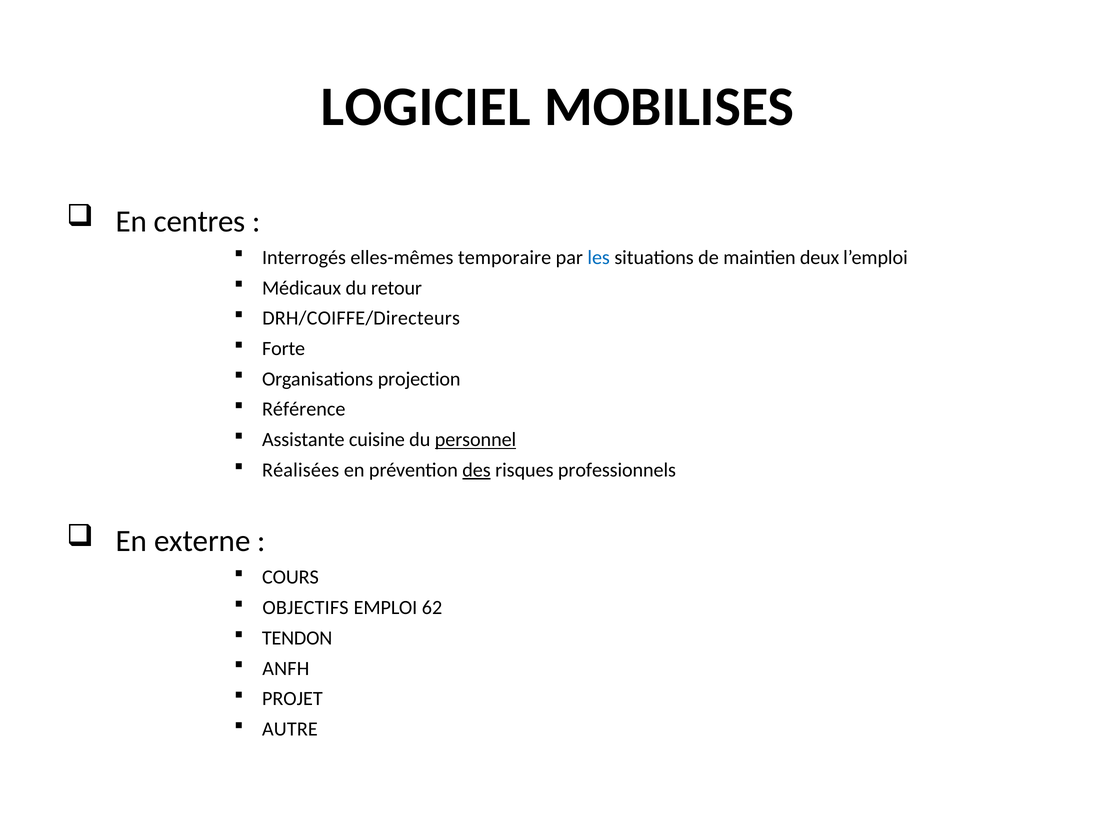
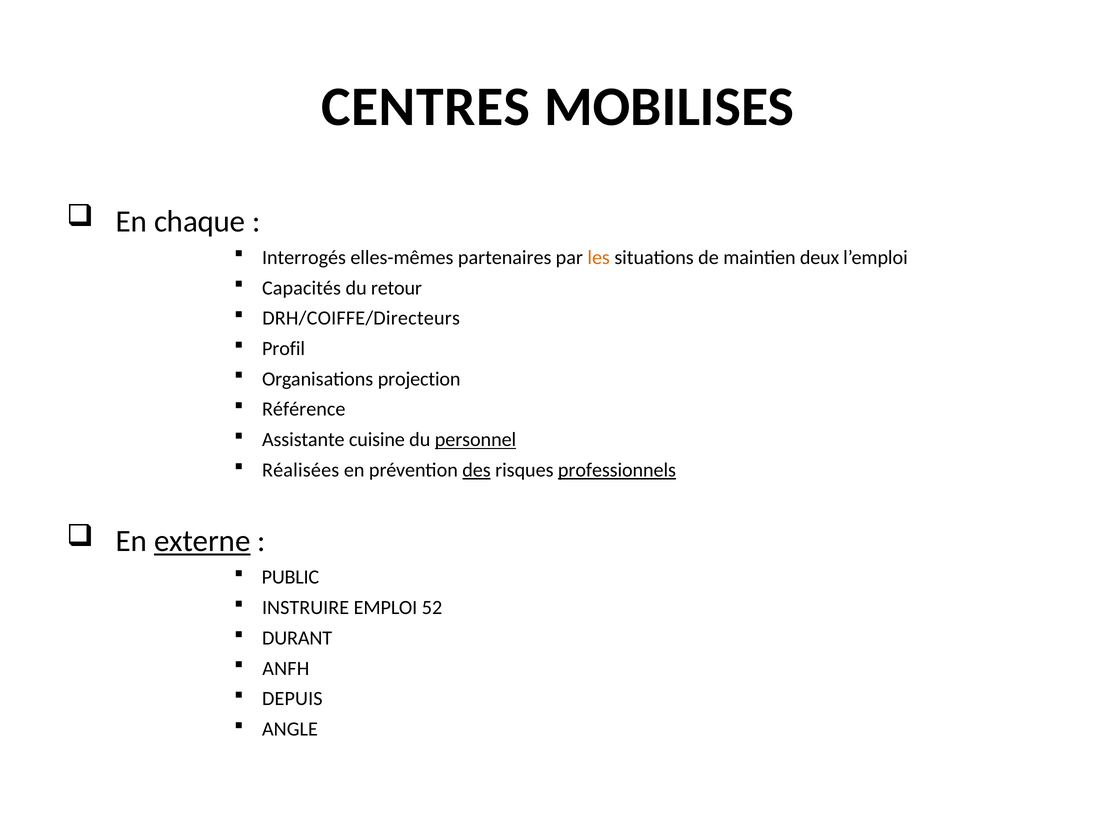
LOGICIEL: LOGICIEL -> CENTRES
centres: centres -> chaque
temporaire: temporaire -> partenaires
les colour: blue -> orange
Médicaux: Médicaux -> Capacités
Forte: Forte -> Profil
professionnels underline: none -> present
externe underline: none -> present
COURS: COURS -> PUBLIC
OBJECTIFS: OBJECTIFS -> INSTRUIRE
62: 62 -> 52
TENDON: TENDON -> DURANT
PROJET: PROJET -> DEPUIS
AUTRE: AUTRE -> ANGLE
